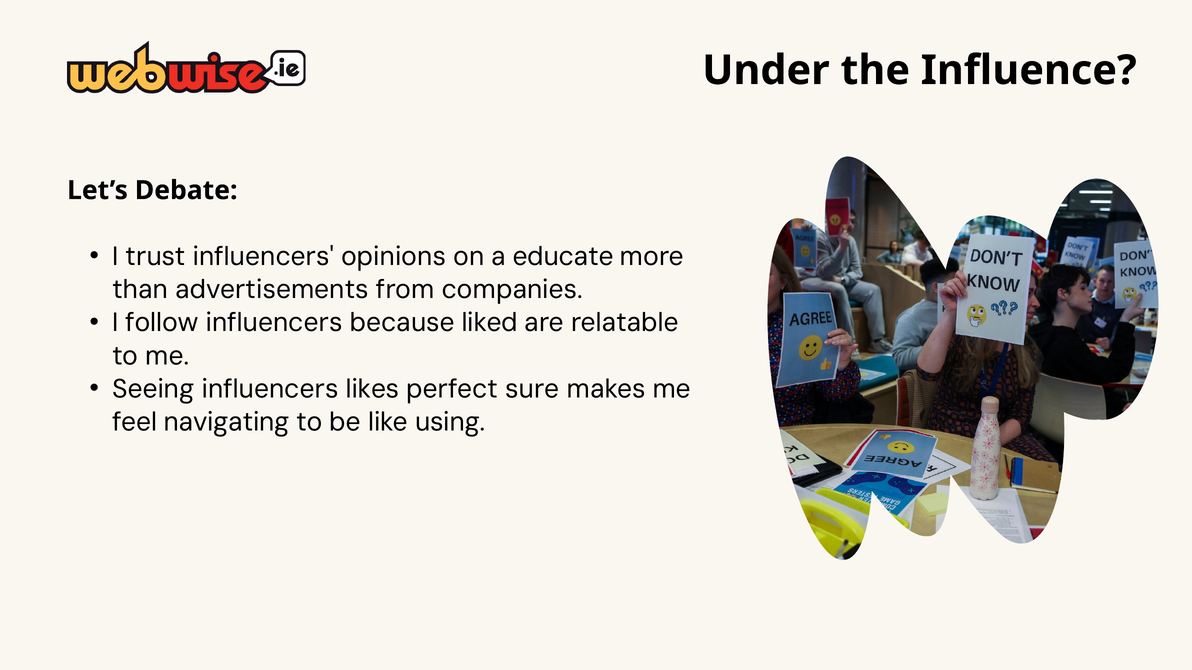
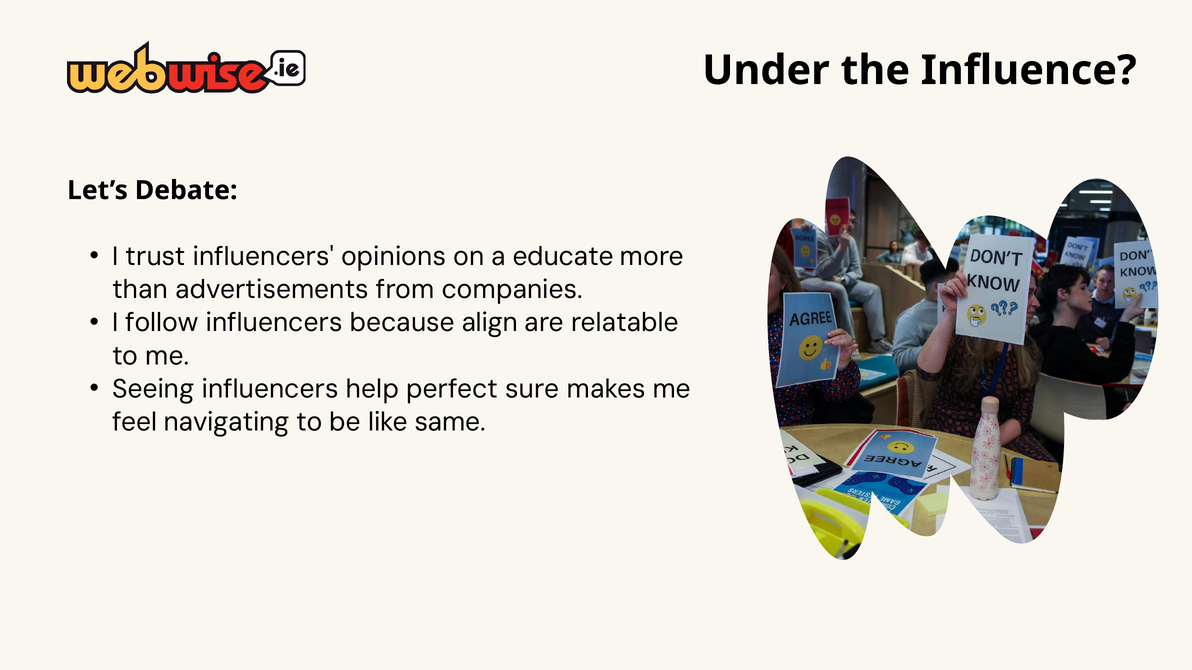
liked: liked -> align
likes: likes -> help
using: using -> same
